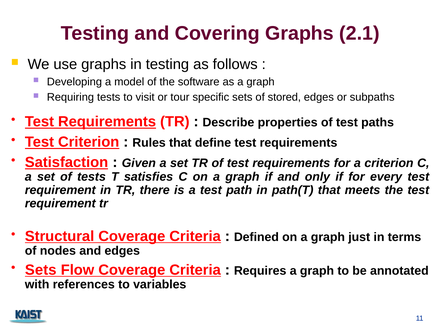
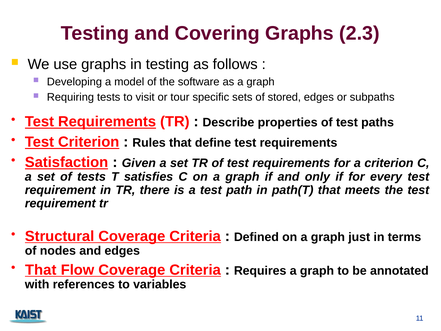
2.1: 2.1 -> 2.3
Sets at (41, 270): Sets -> That
